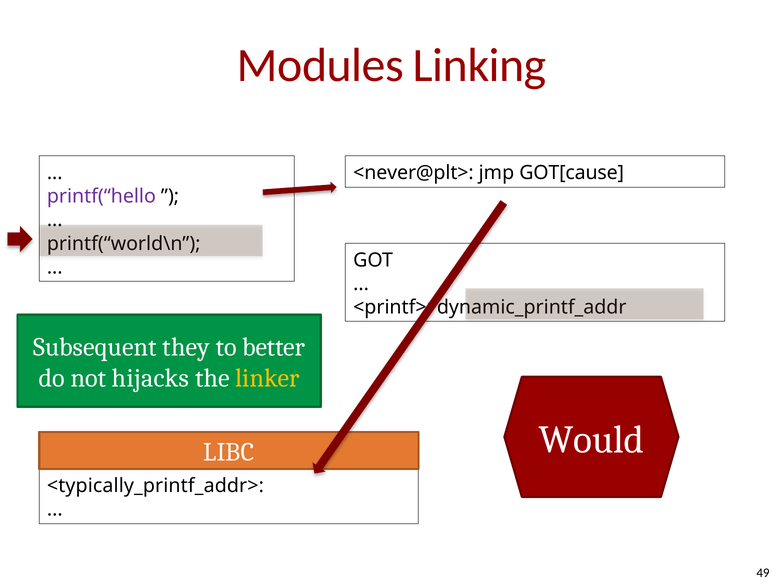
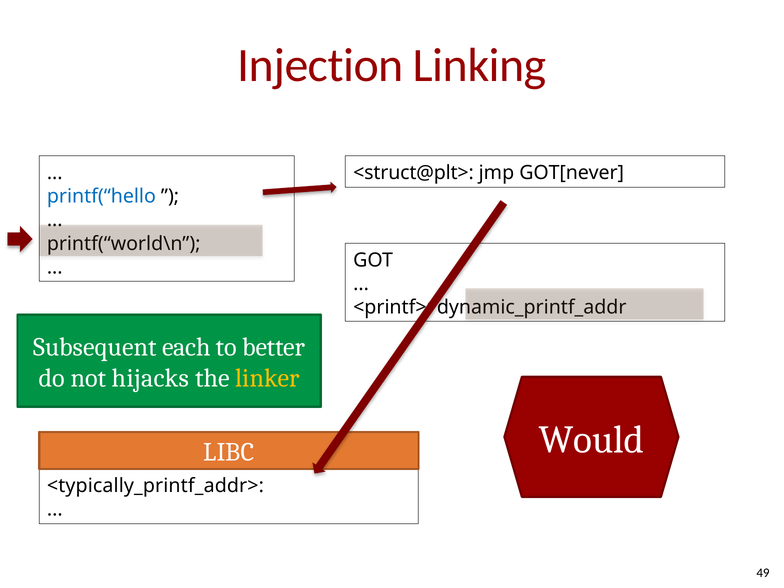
Modules: Modules -> Injection
<never@plt>: <never@plt> -> <struct@plt>
GOT[cause: GOT[cause -> GOT[never
printf(“hello colour: purple -> blue
they: they -> each
